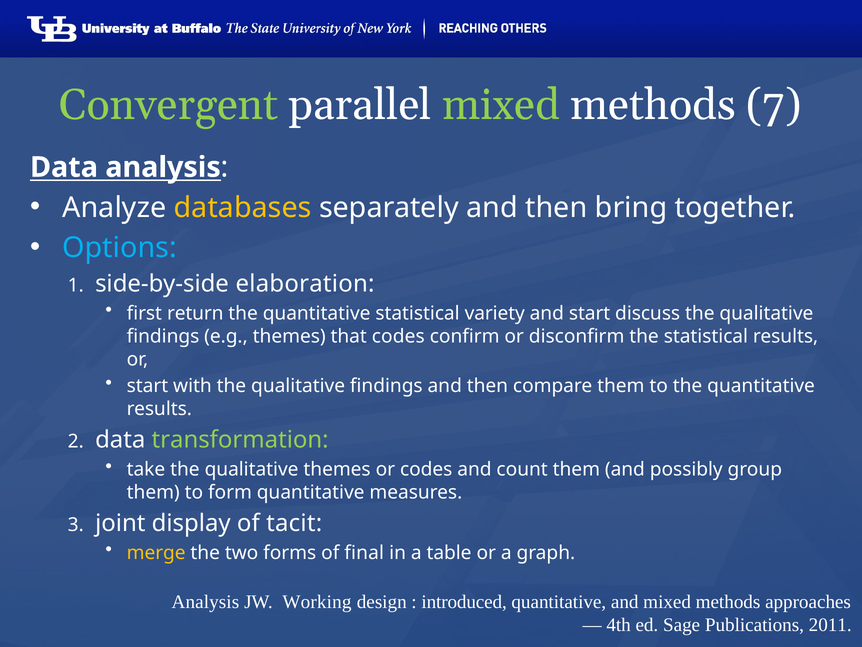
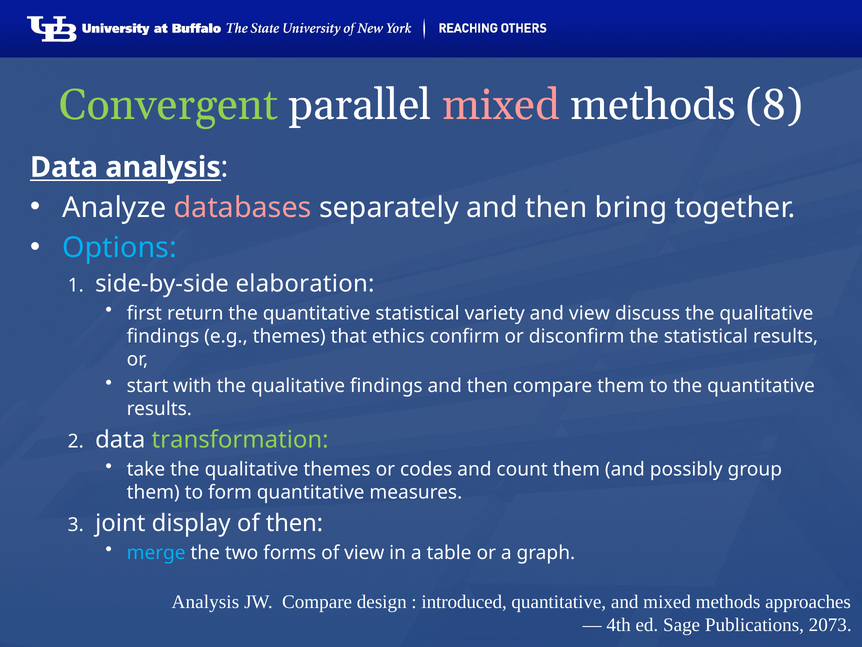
mixed at (501, 105) colour: light green -> pink
7: 7 -> 8
databases colour: yellow -> pink
and start: start -> view
that codes: codes -> ethics
of tacit: tacit -> then
merge colour: yellow -> light blue
of final: final -> view
JW Working: Working -> Compare
2011: 2011 -> 2073
